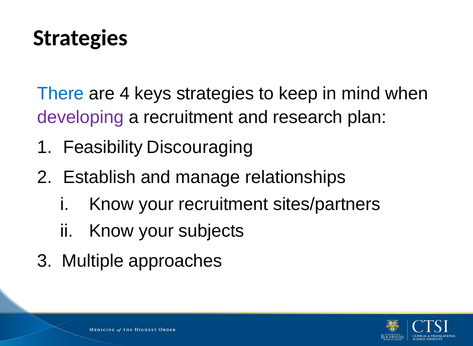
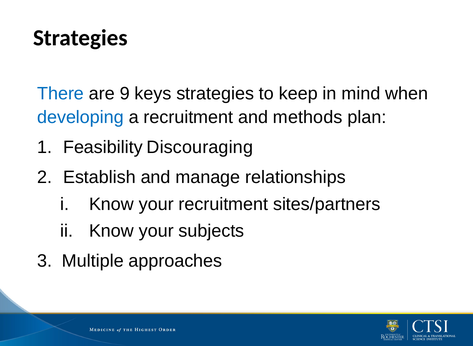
4: 4 -> 9
developing colour: purple -> blue
research: research -> methods
